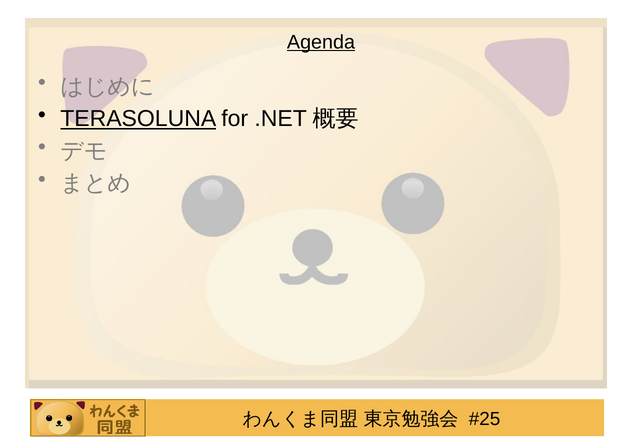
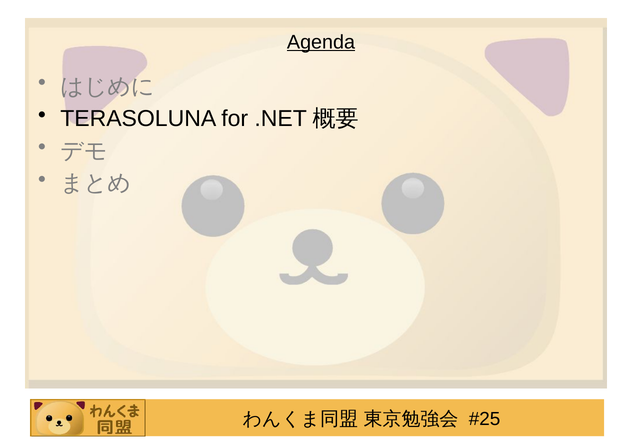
TERASOLUNA underline: present -> none
